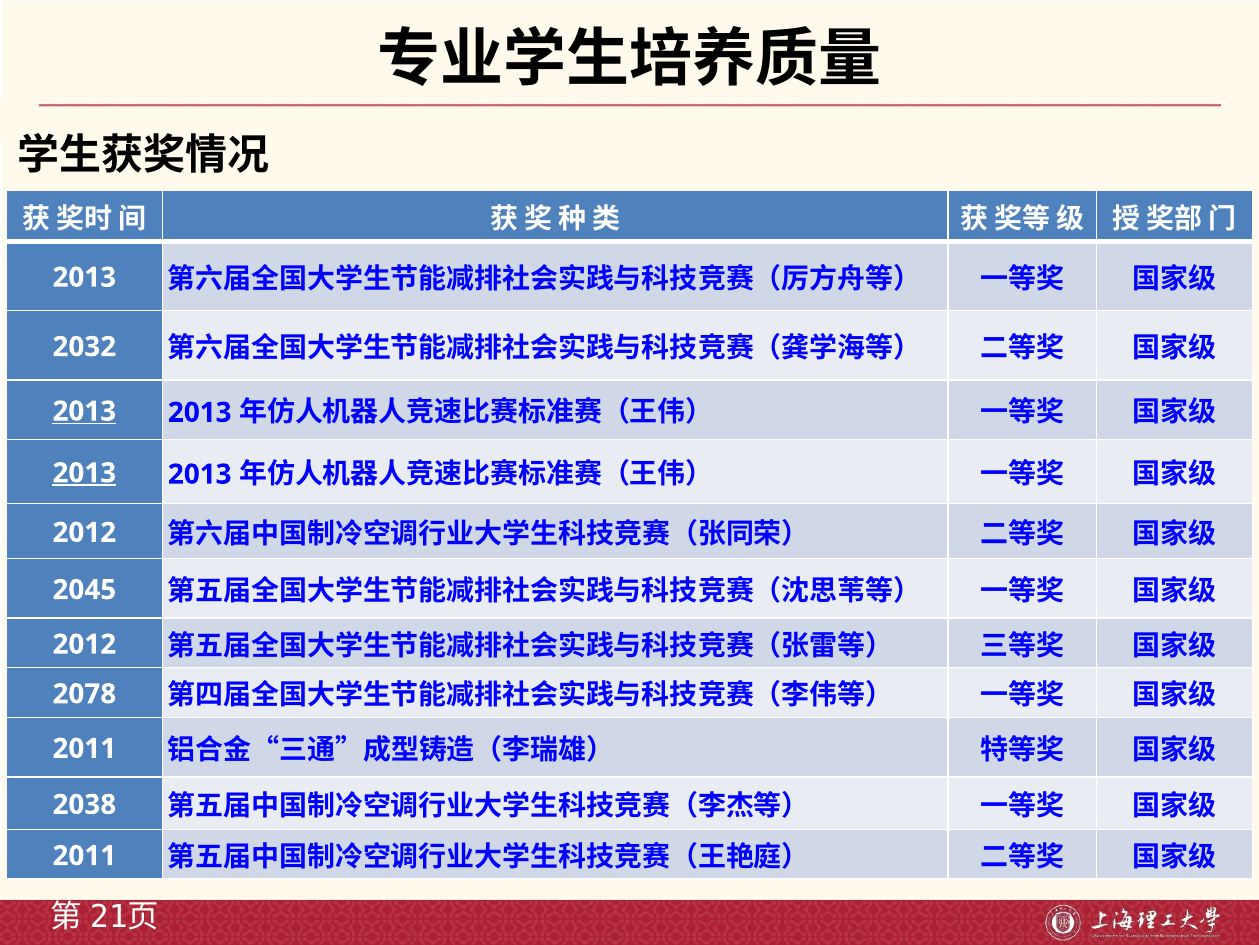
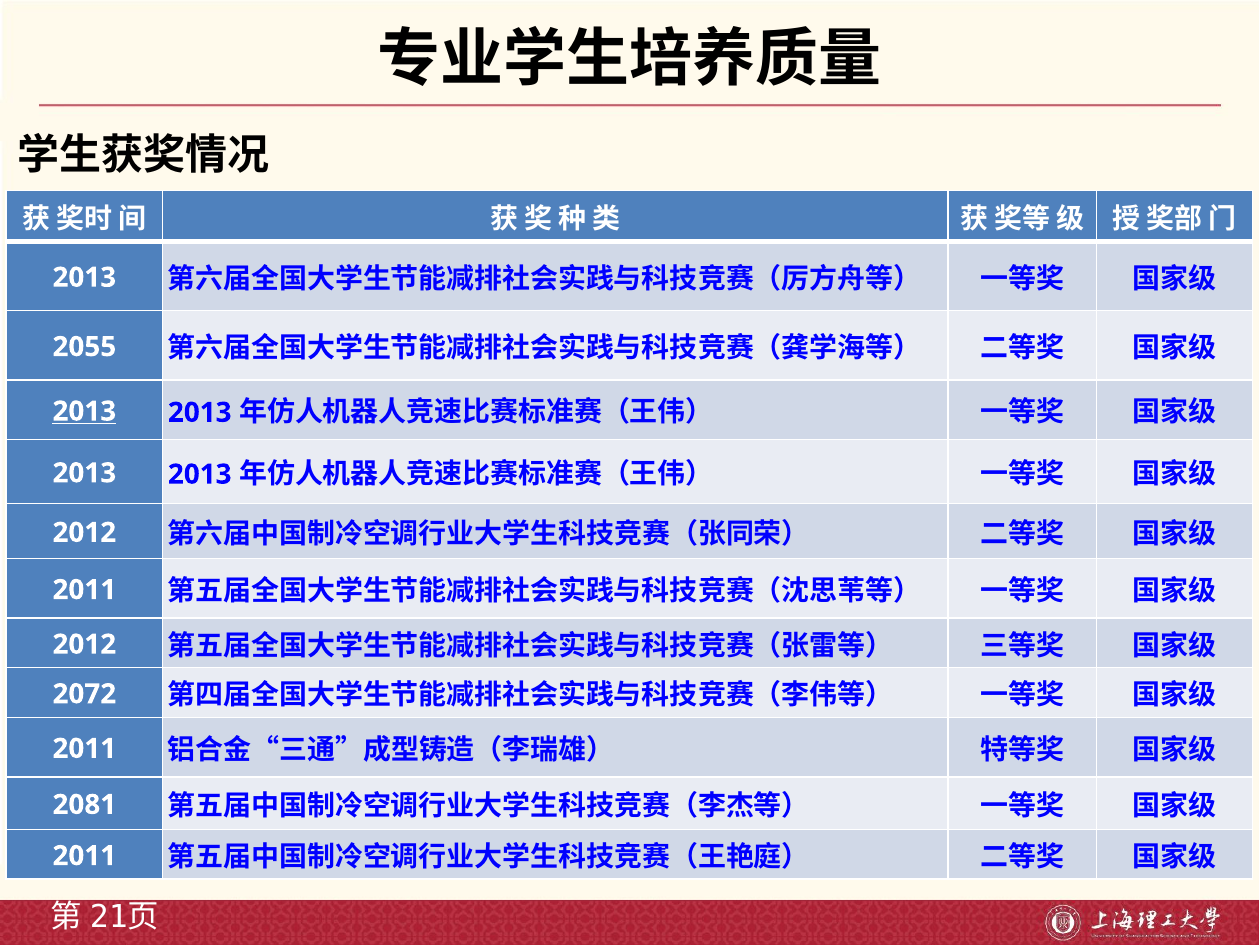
2032: 2032 -> 2055
2013 at (84, 473) underline: present -> none
2045 at (84, 589): 2045 -> 2011
2078: 2078 -> 2072
2038: 2038 -> 2081
